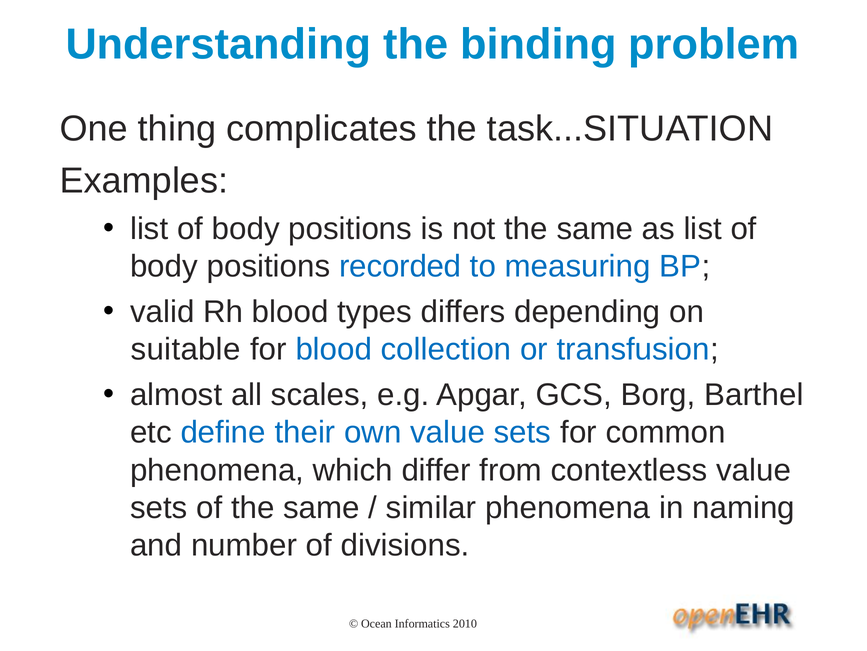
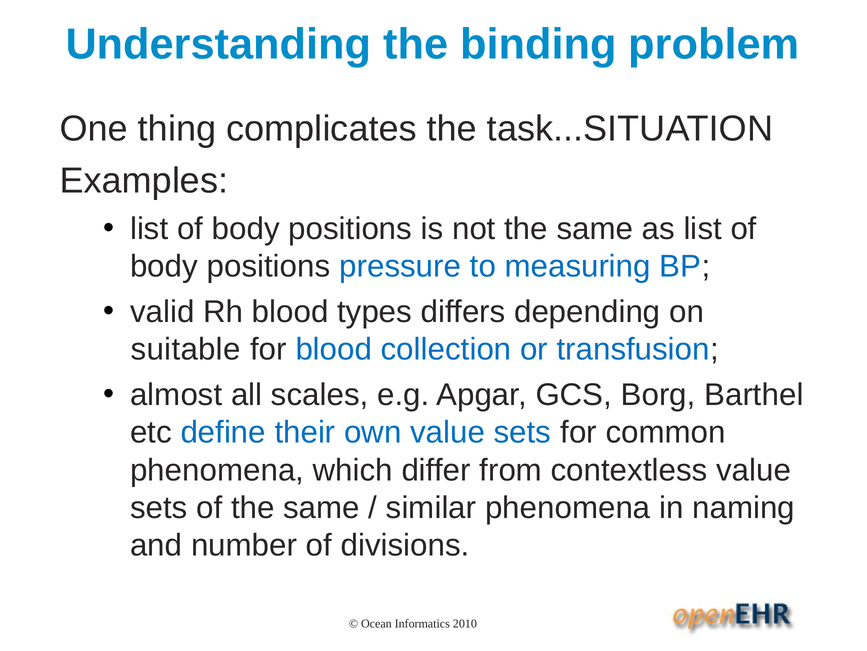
recorded: recorded -> pressure
